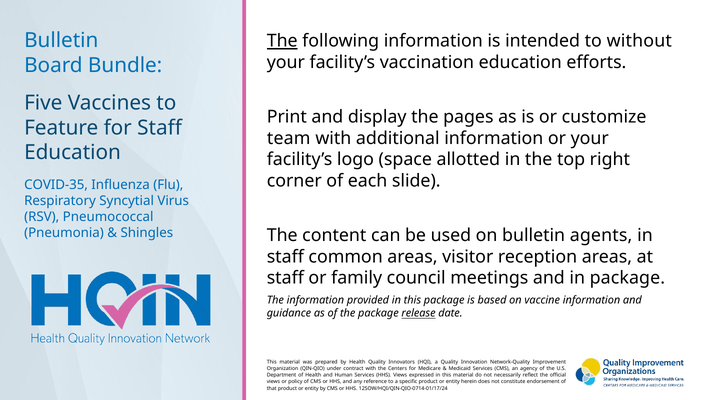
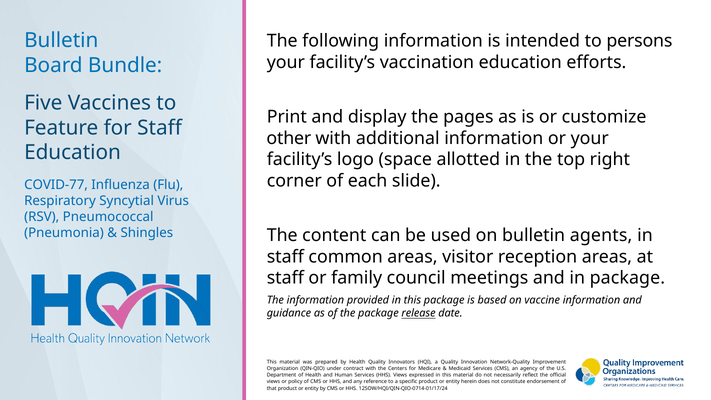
The at (282, 41) underline: present -> none
without: without -> persons
team: team -> other
COVID-35: COVID-35 -> COVID-77
